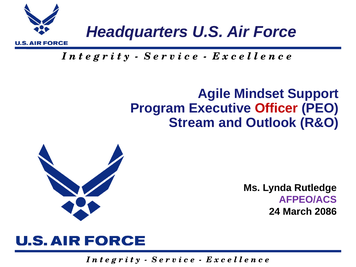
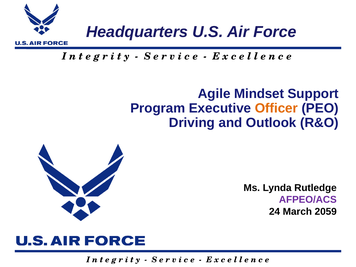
Officer colour: red -> orange
Stream: Stream -> Driving
2086: 2086 -> 2059
